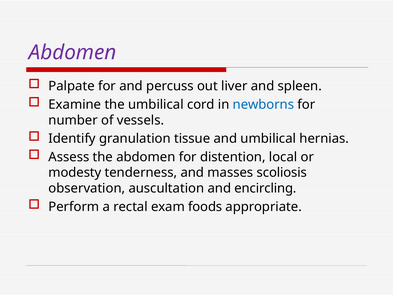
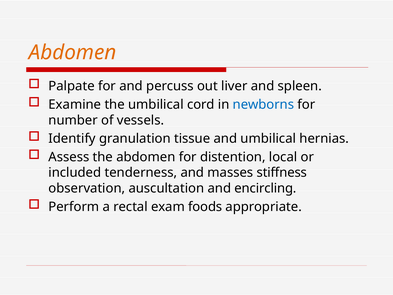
Abdomen at (73, 52) colour: purple -> orange
modesty: modesty -> included
scoliosis: scoliosis -> stiffness
